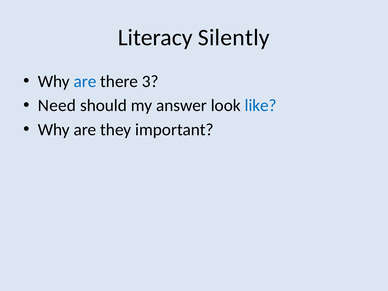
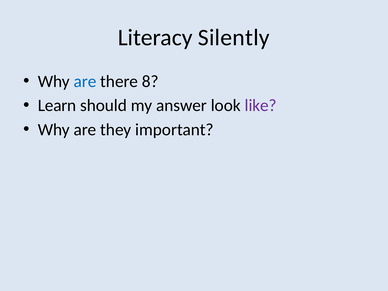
3: 3 -> 8
Need: Need -> Learn
like colour: blue -> purple
